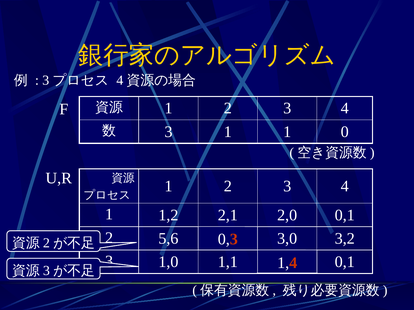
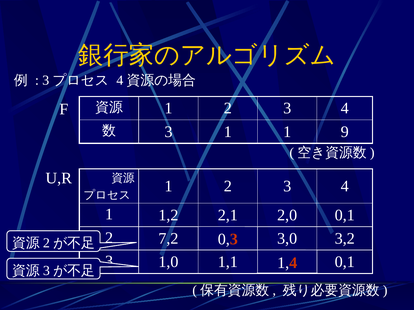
0: 0 -> 9
5,6: 5,6 -> 7,2
